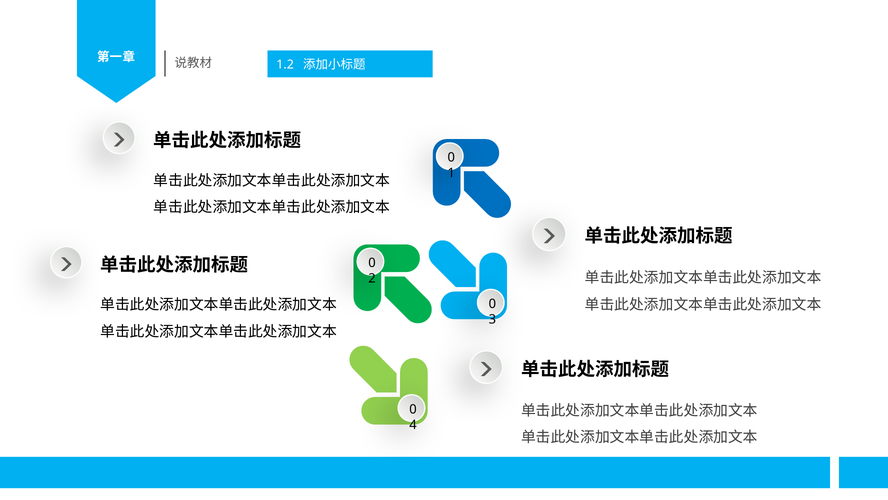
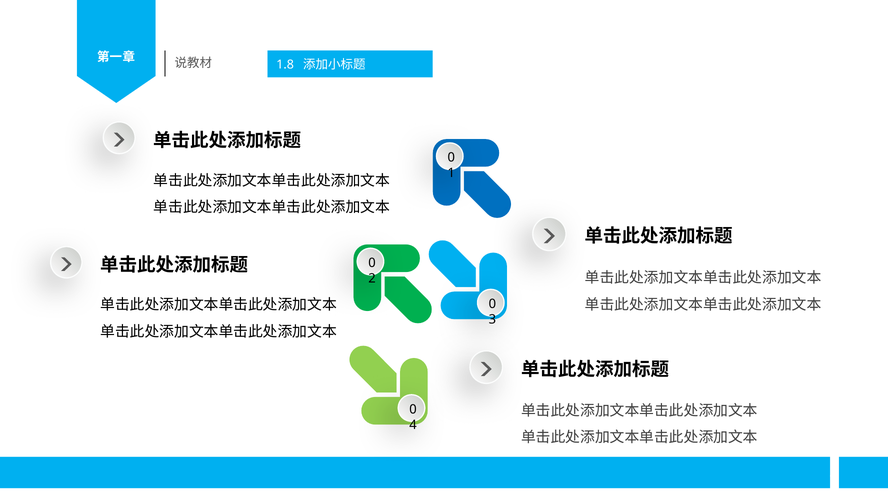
1.2: 1.2 -> 1.8
